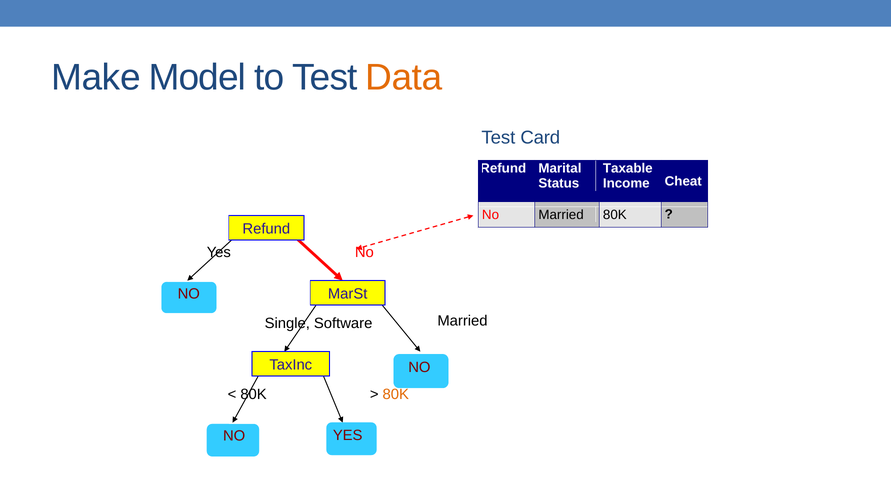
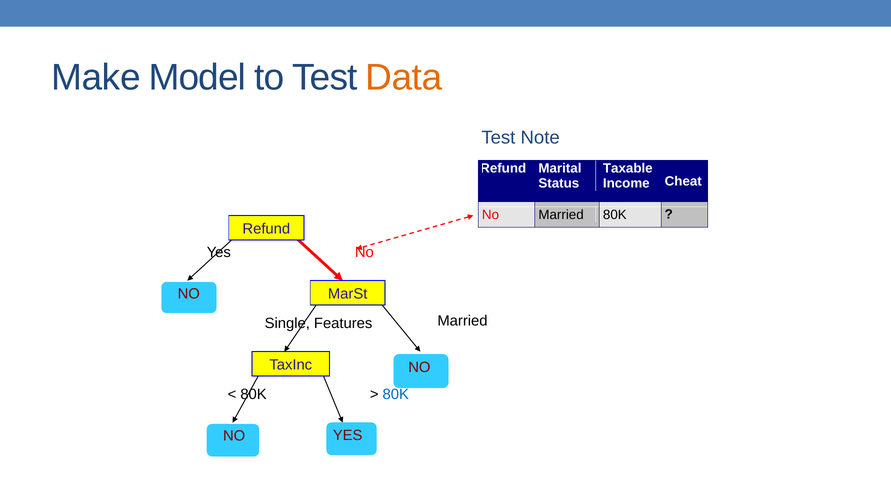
Card: Card -> Note
Software: Software -> Features
80K at (396, 395) colour: orange -> blue
